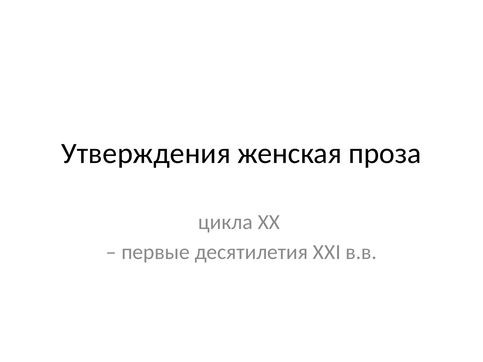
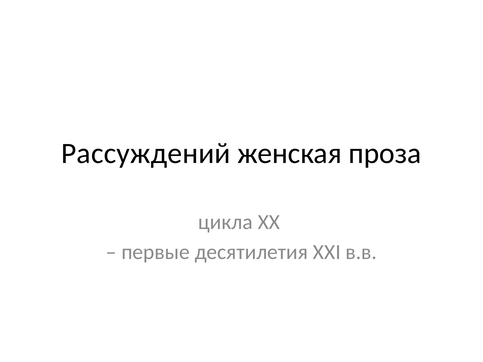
Утверждения: Утверждения -> Рассуждений
